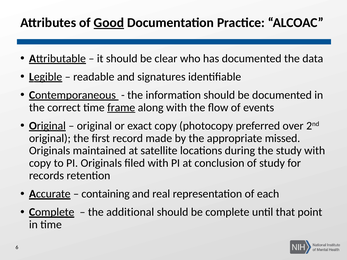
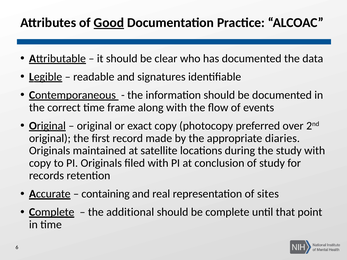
frame underline: present -> none
missed: missed -> diaries
each: each -> sites
